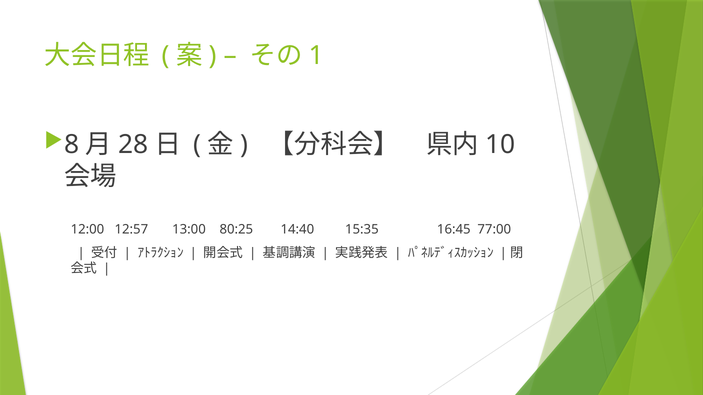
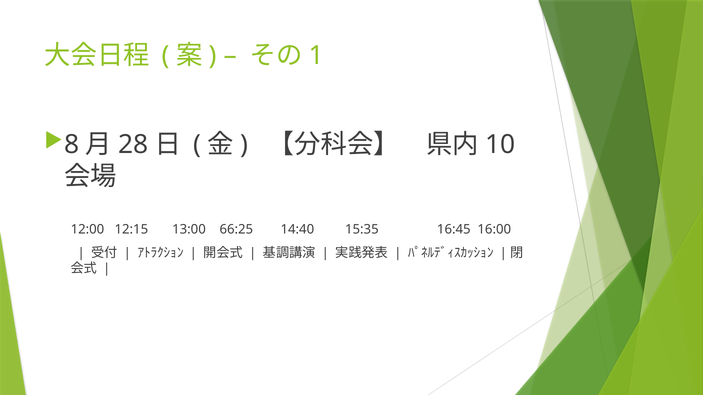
12:57: 12:57 -> 12:15
80:25: 80:25 -> 66:25
77:00: 77:00 -> 16:00
